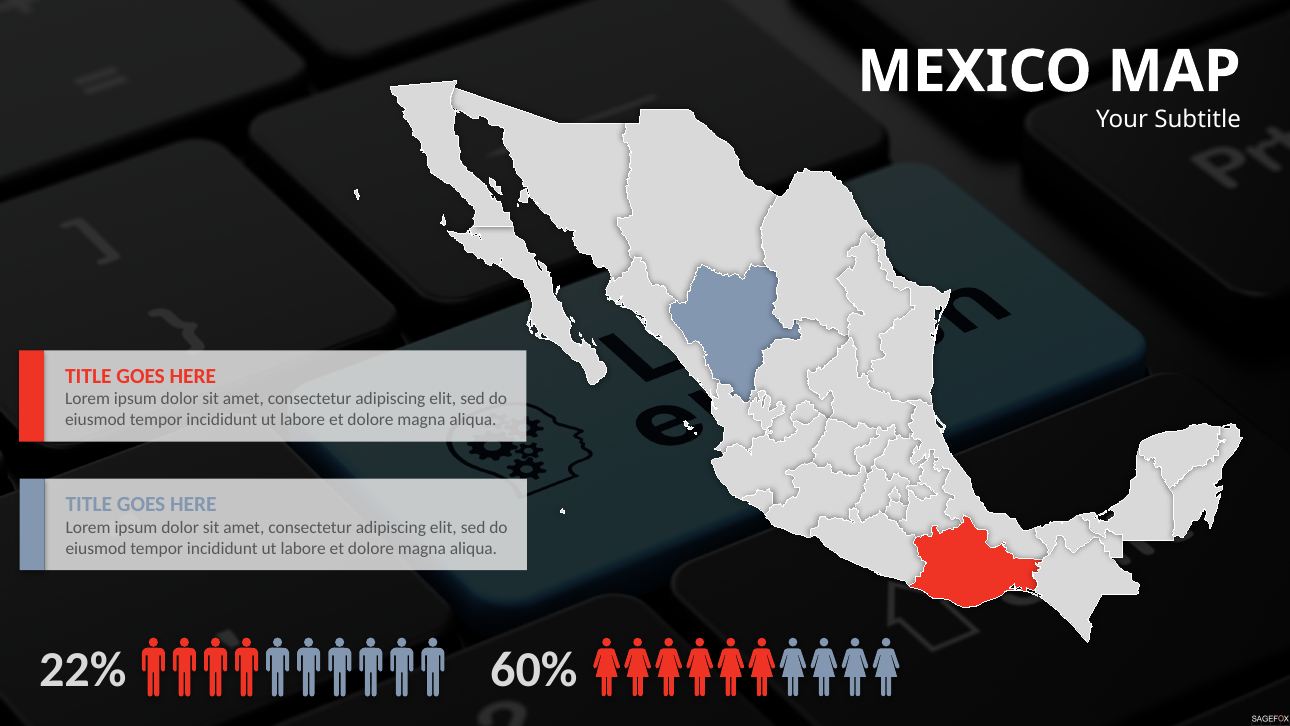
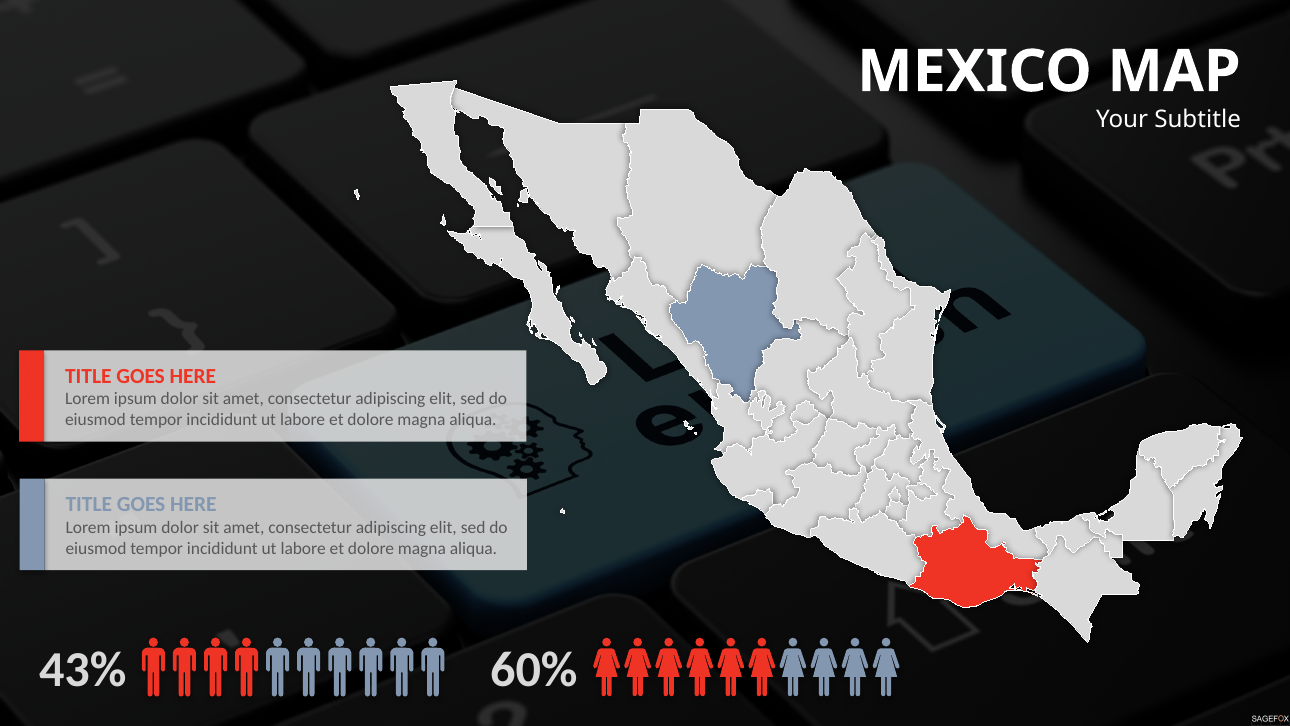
22%: 22% -> 43%
